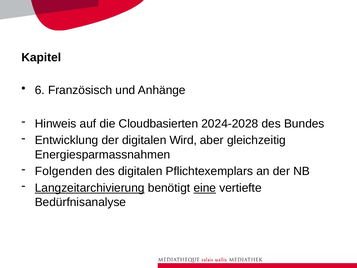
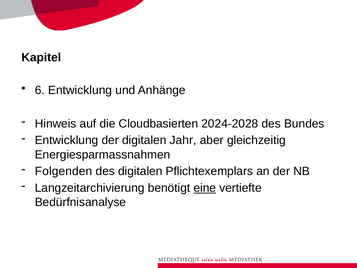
6 Französisch: Französisch -> Entwicklung
Wird: Wird -> Jahr
Langzeitarchivierung underline: present -> none
